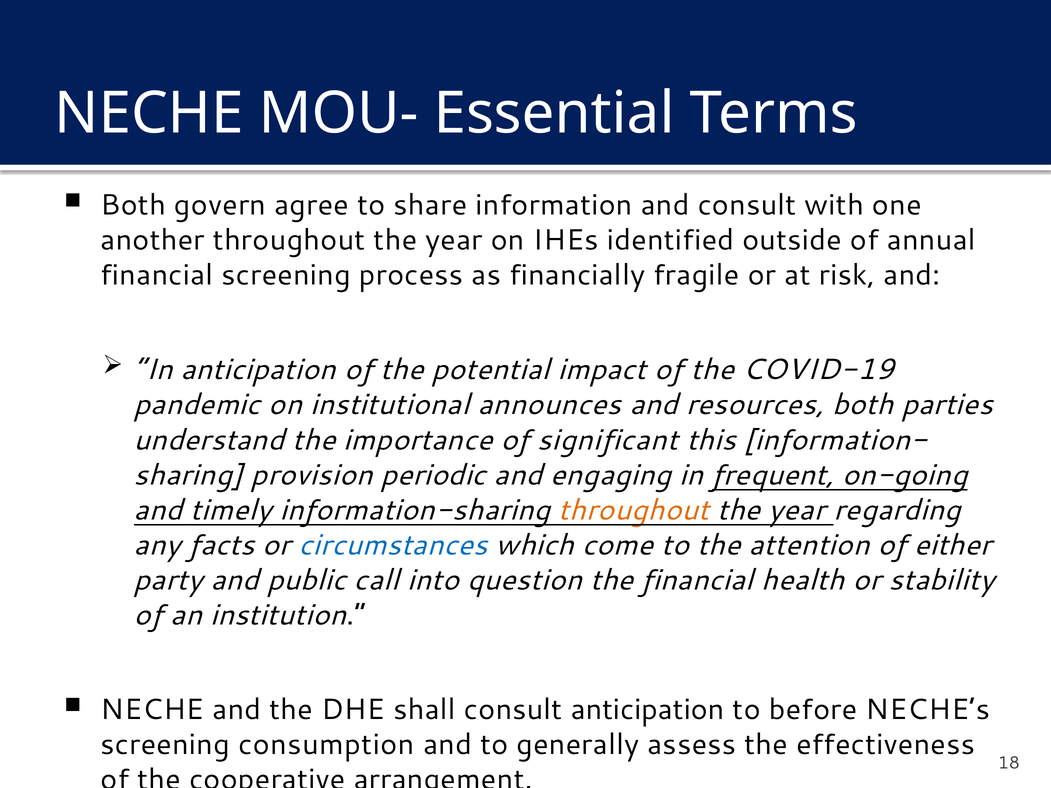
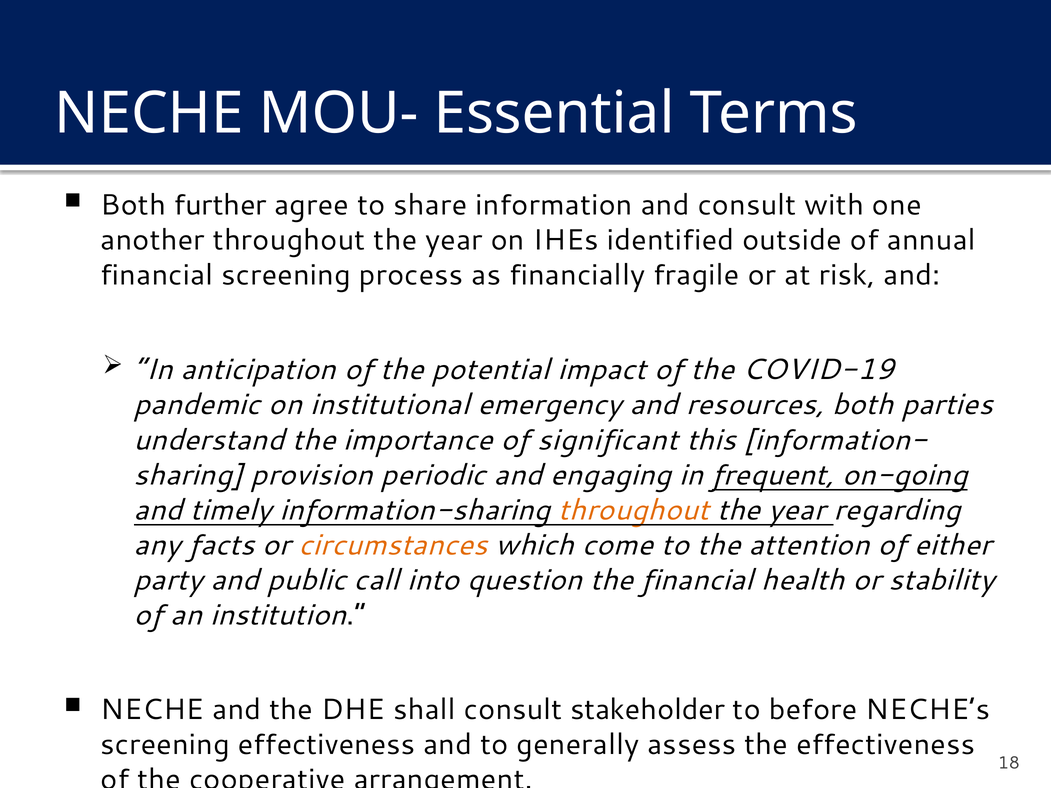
govern: govern -> further
announces: announces -> emergency
circumstances colour: blue -> orange
consult anticipation: anticipation -> stakeholder
screening consumption: consumption -> effectiveness
